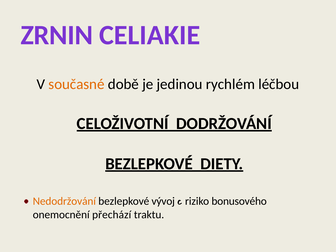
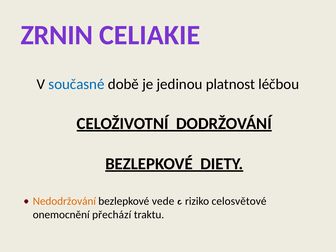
současné colour: orange -> blue
rychlém: rychlém -> platnost
vývoj: vývoj -> vede
bonusového: bonusového -> celosvětové
